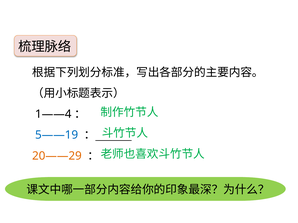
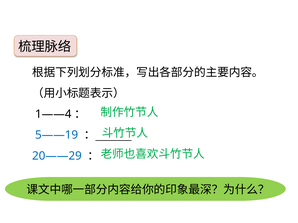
20——29 colour: orange -> blue
